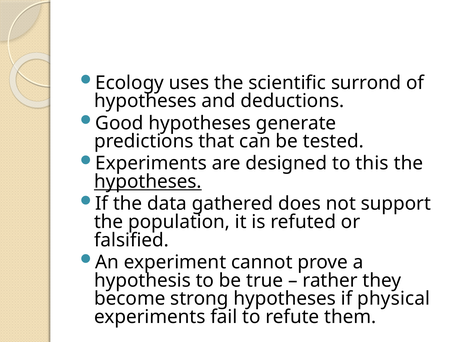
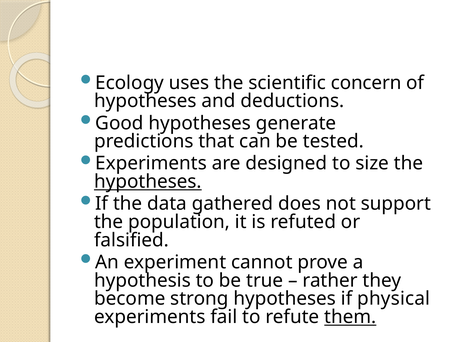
surrond: surrond -> concern
this: this -> size
them underline: none -> present
